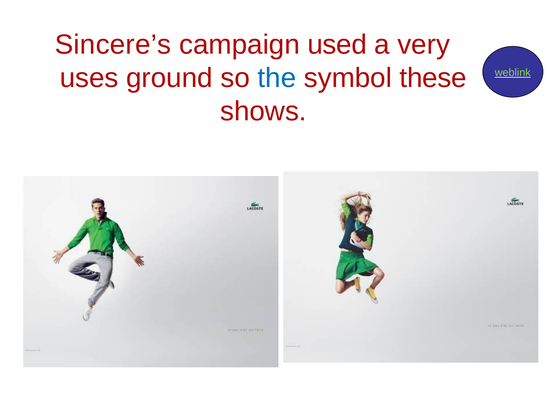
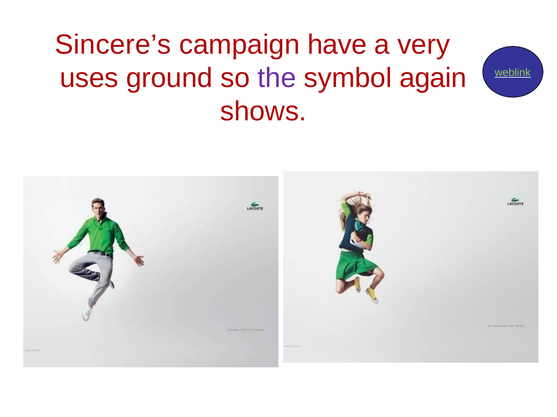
used: used -> have
the colour: blue -> purple
these: these -> again
